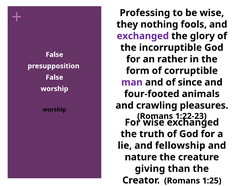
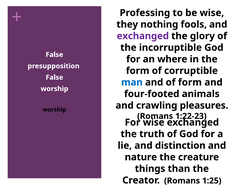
rather: rather -> where
man colour: purple -> blue
of since: since -> form
fellowship: fellowship -> distinction
giving: giving -> things
